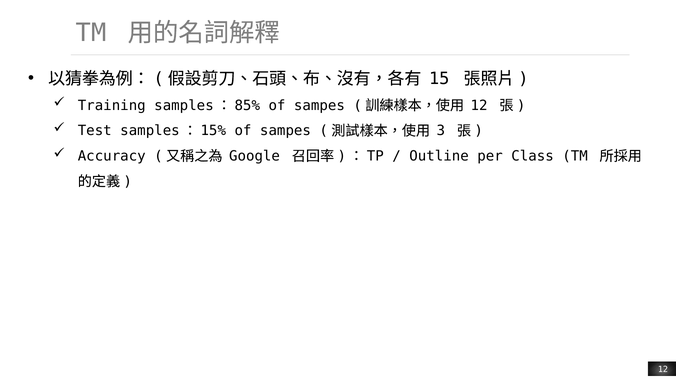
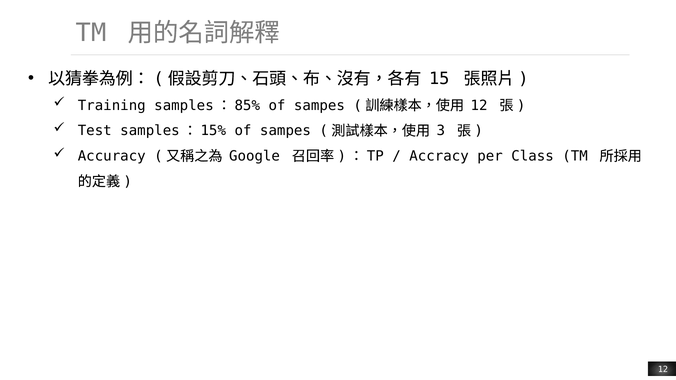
Outline: Outline -> Accracy
